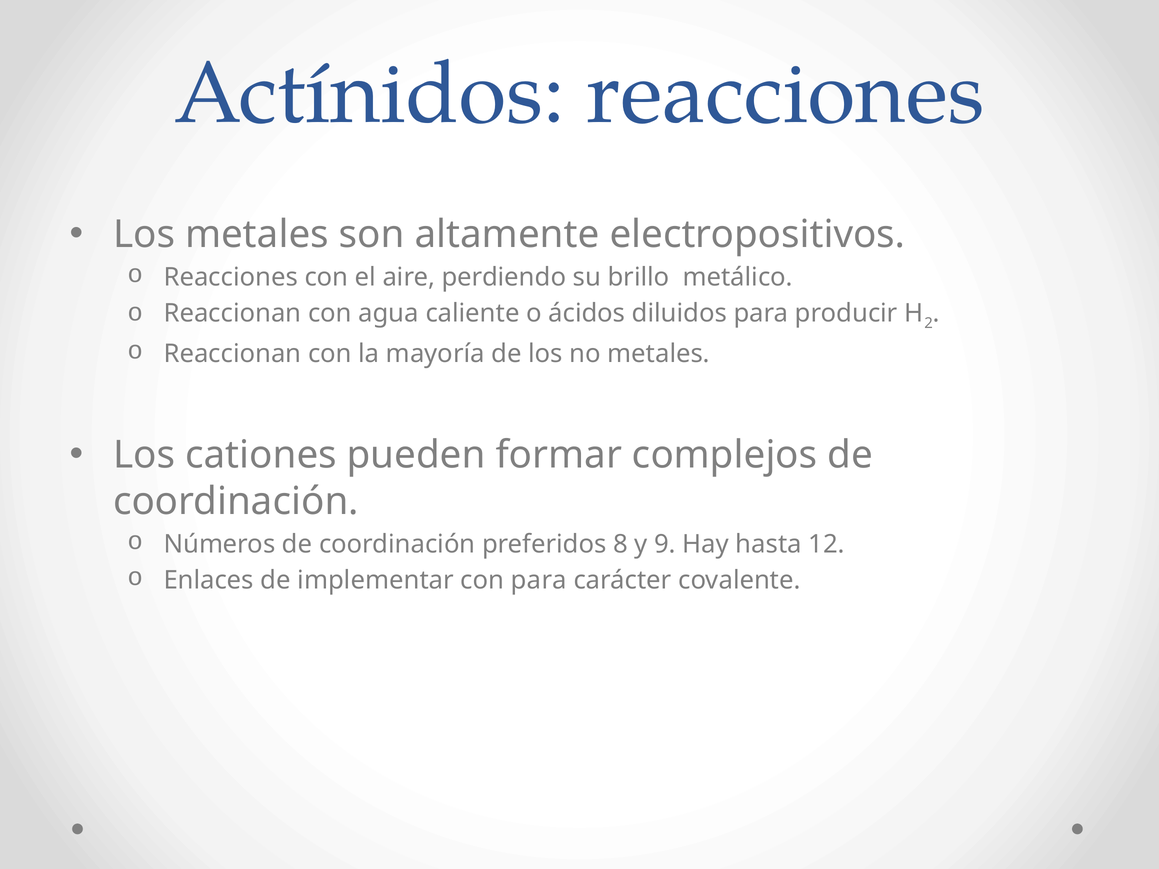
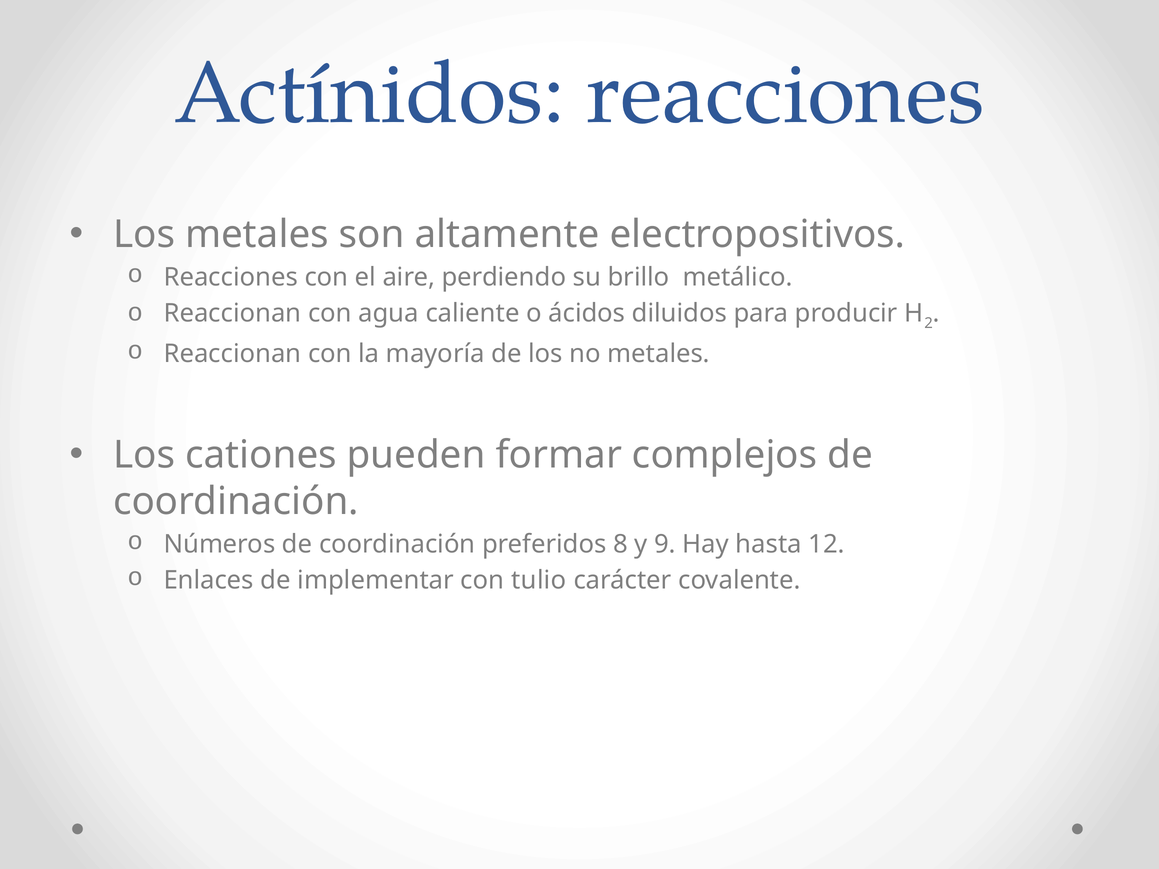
con para: para -> tulio
